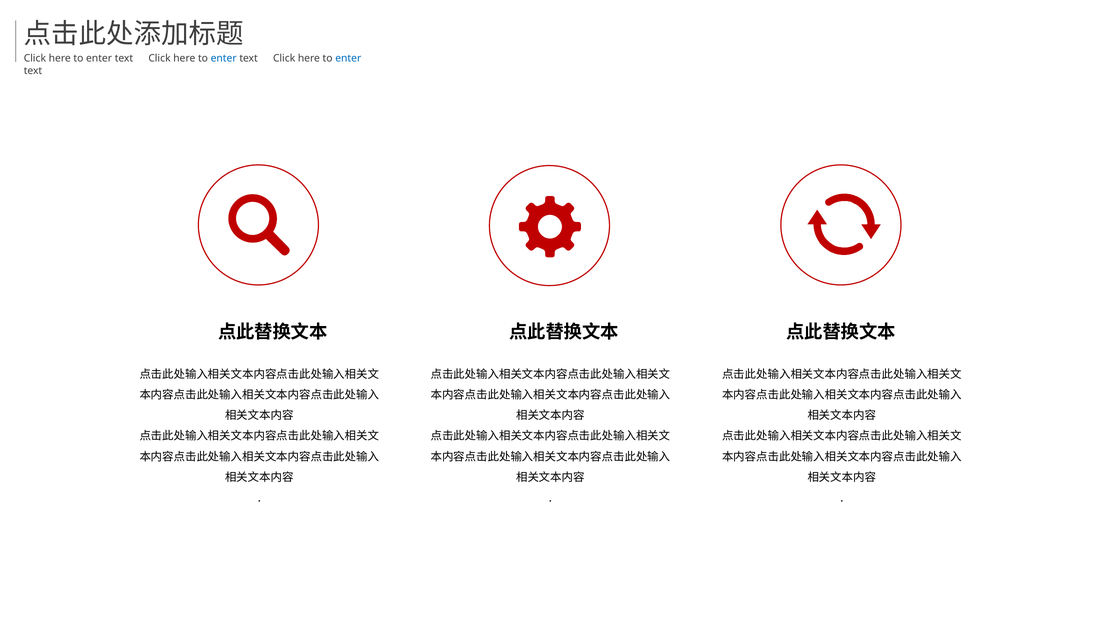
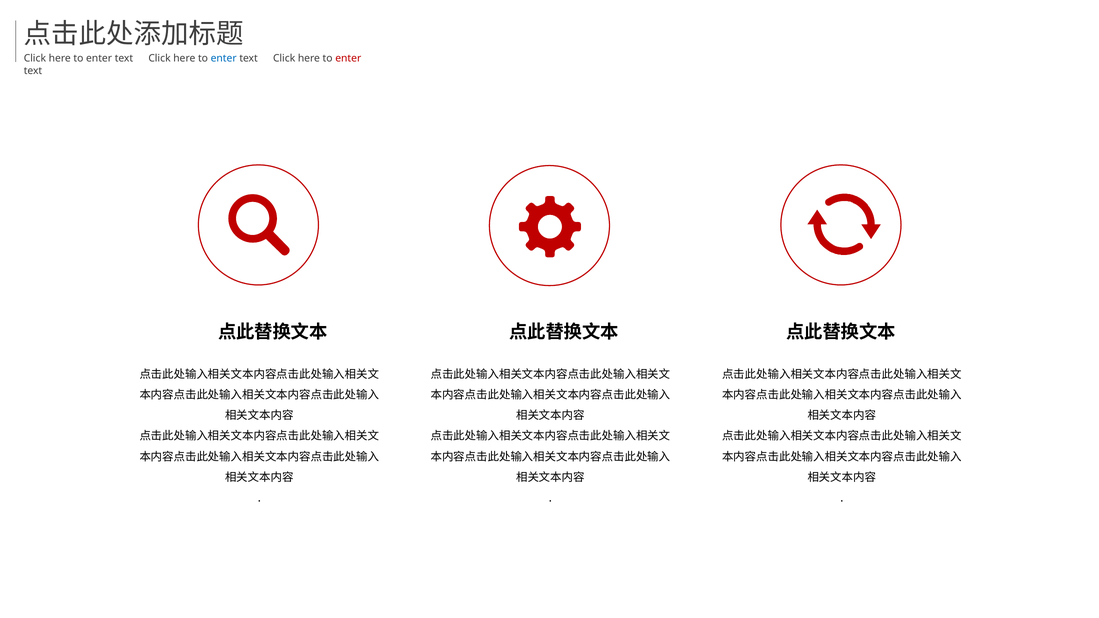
enter at (348, 58) colour: blue -> red
